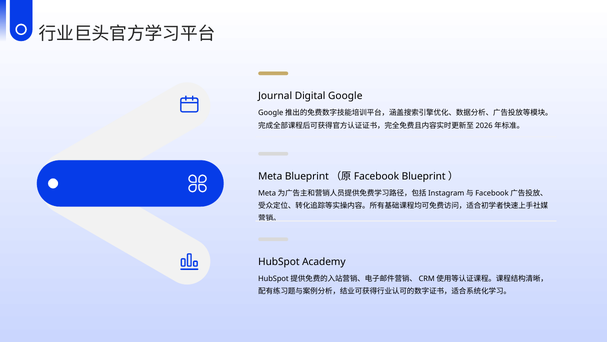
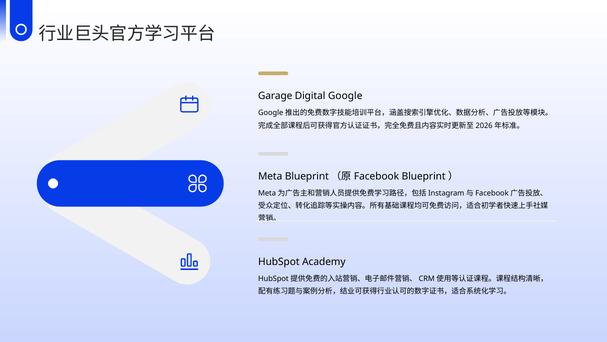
Journal: Journal -> Garage
